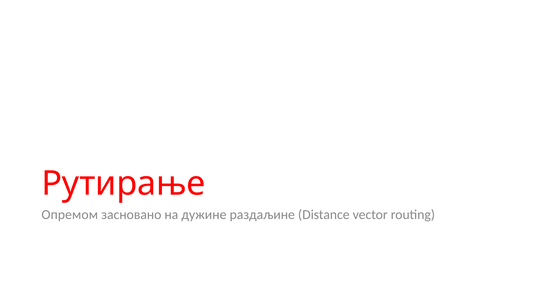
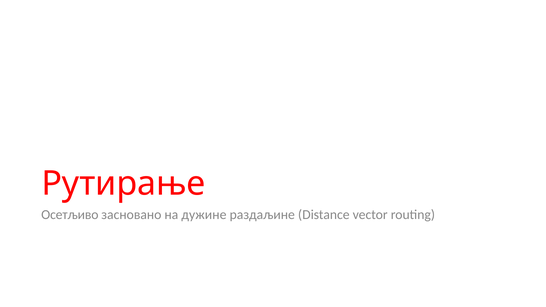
Опремом: Опремом -> Осетљиво
